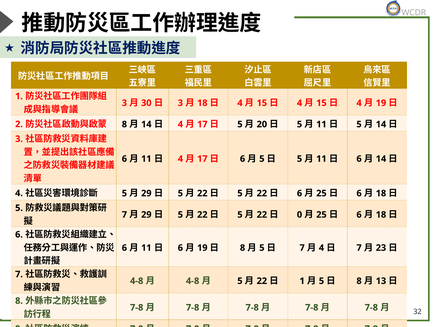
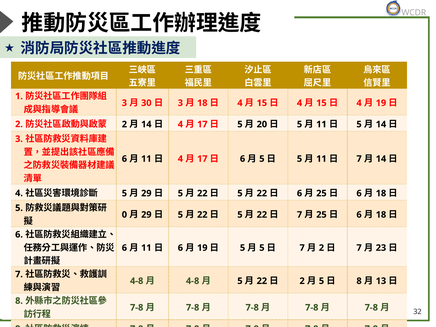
8 at (124, 124): 8 -> 2
6 at (359, 159): 6 -> 7
7 at (124, 215): 7 -> 0
0 at (300, 215): 0 -> 7
8 at (243, 248): 8 -> 5
4 at (321, 248): 4 -> 2
1 at (302, 281): 1 -> 2
